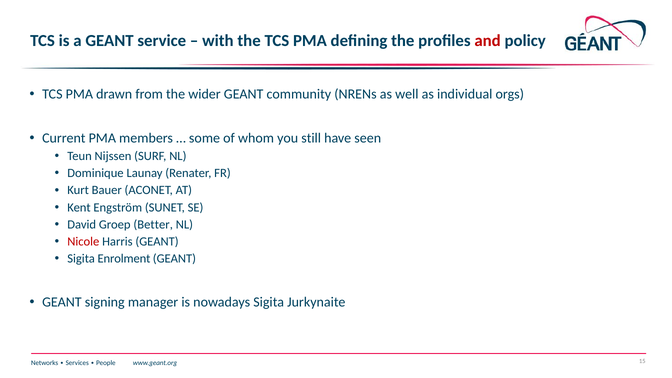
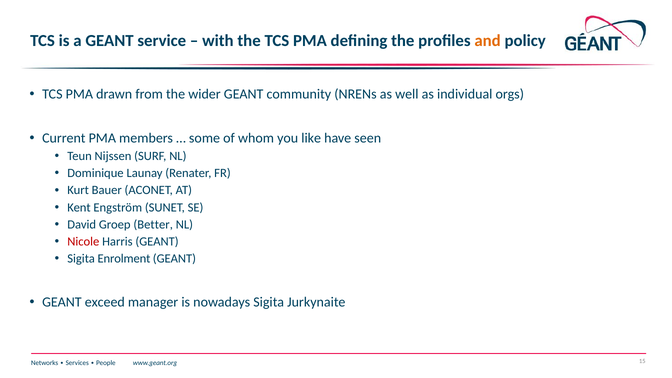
and colour: red -> orange
still: still -> like
signing: signing -> exceed
